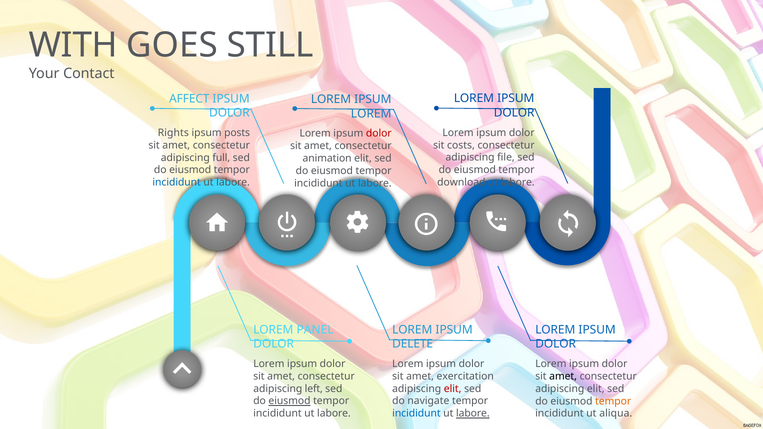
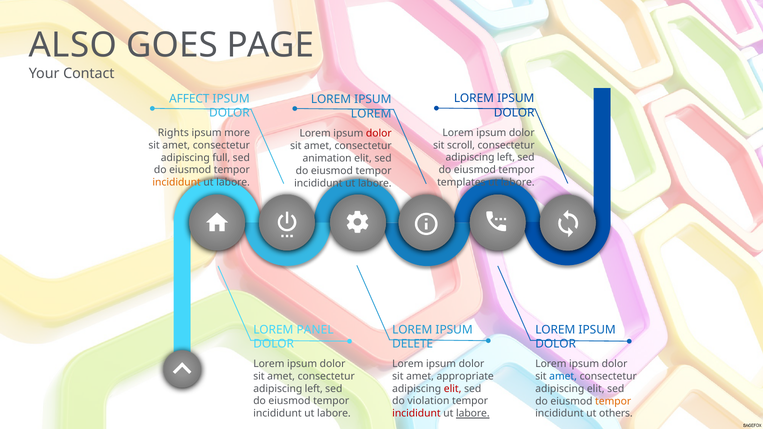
WITH: WITH -> ALSO
STILL: STILL -> PAGE
posts: posts -> more
costs: costs -> scroll
file at (506, 158): file -> left
incididunt at (177, 182) colour: blue -> orange
download: download -> templates
exercitation: exercitation -> appropriate
amet at (563, 376) colour: black -> blue
eiusmod at (290, 401) underline: present -> none
navigate: navigate -> violation
incididunt at (416, 414) colour: blue -> red
aliqua: aliqua -> others
